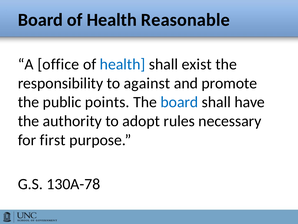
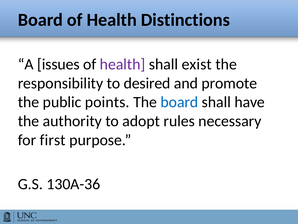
Reasonable: Reasonable -> Distinctions
office: office -> issues
health at (123, 64) colour: blue -> purple
against: against -> desired
130A-78: 130A-78 -> 130A-36
